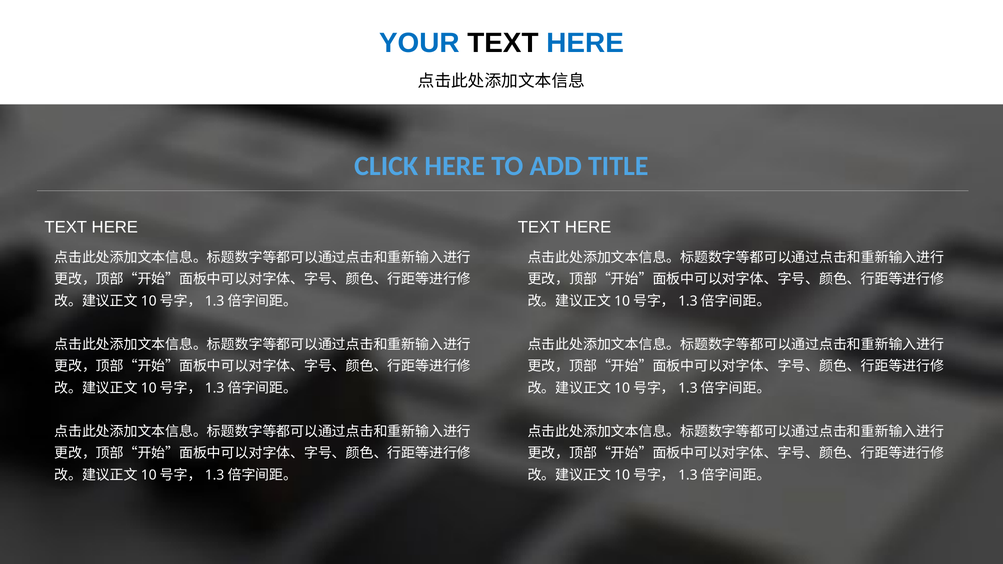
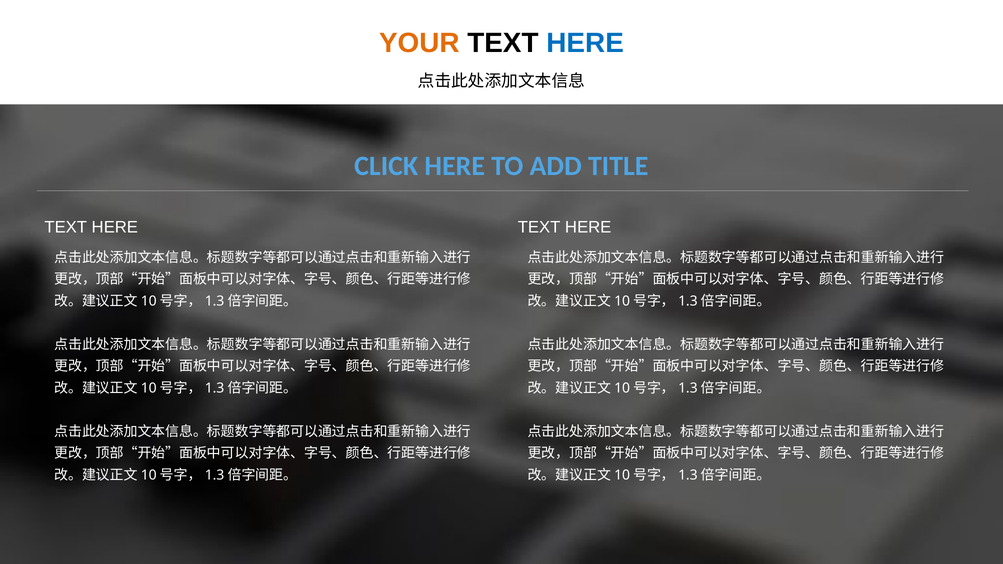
YOUR colour: blue -> orange
